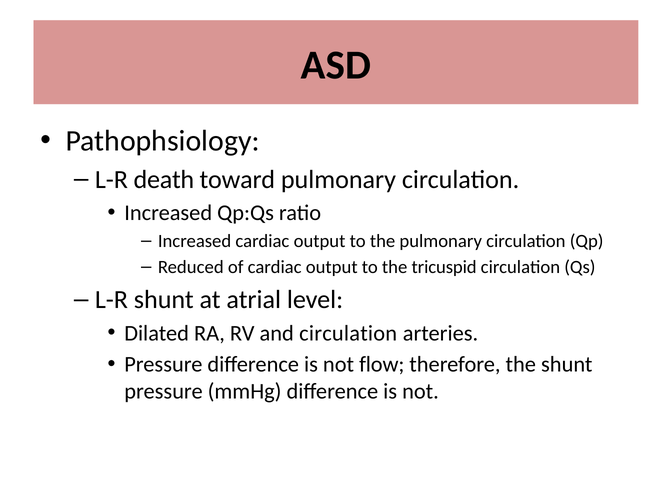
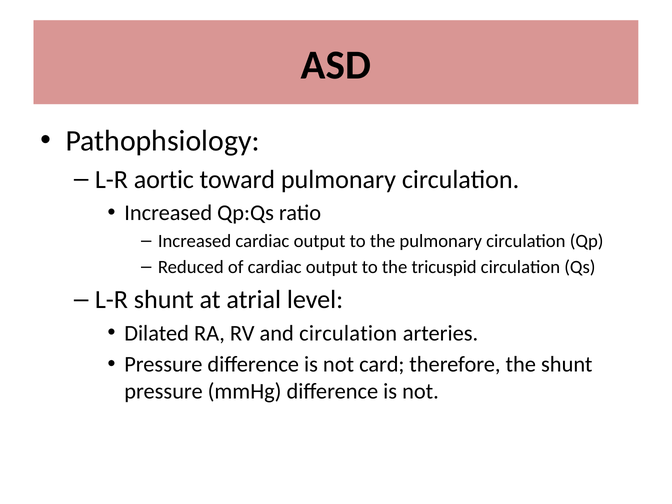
death: death -> aortic
flow: flow -> card
